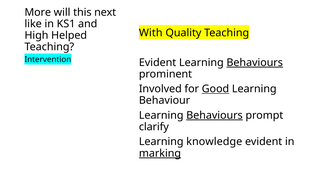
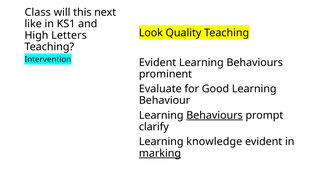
More: More -> Class
With: With -> Look
Helped: Helped -> Letters
Behaviours at (255, 63) underline: present -> none
Involved: Involved -> Evaluate
Good underline: present -> none
